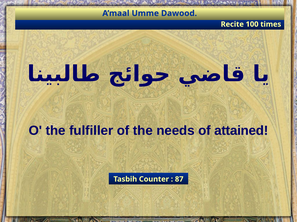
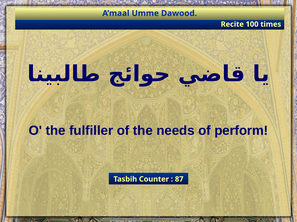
attained: attained -> perform
